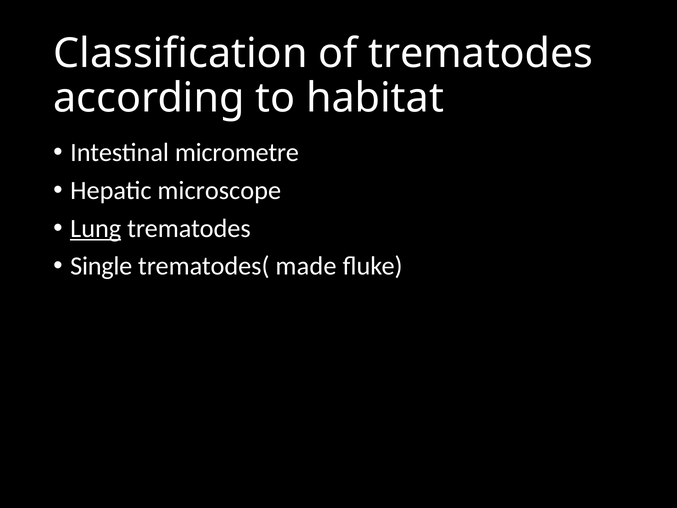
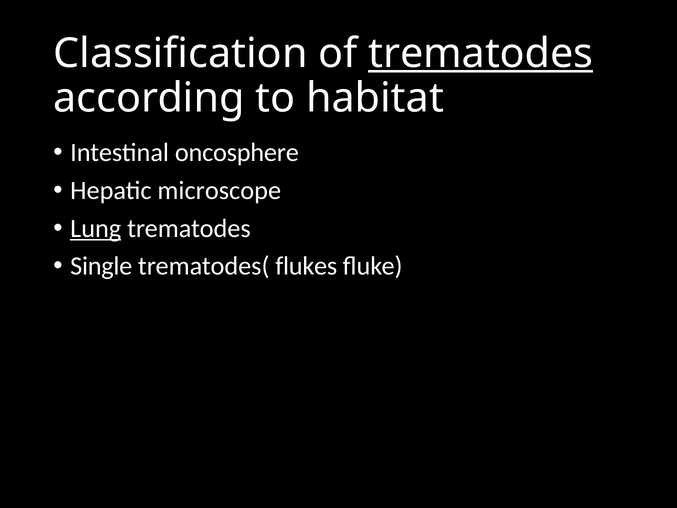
trematodes at (481, 53) underline: none -> present
micrometre: micrometre -> oncosphere
made: made -> flukes
